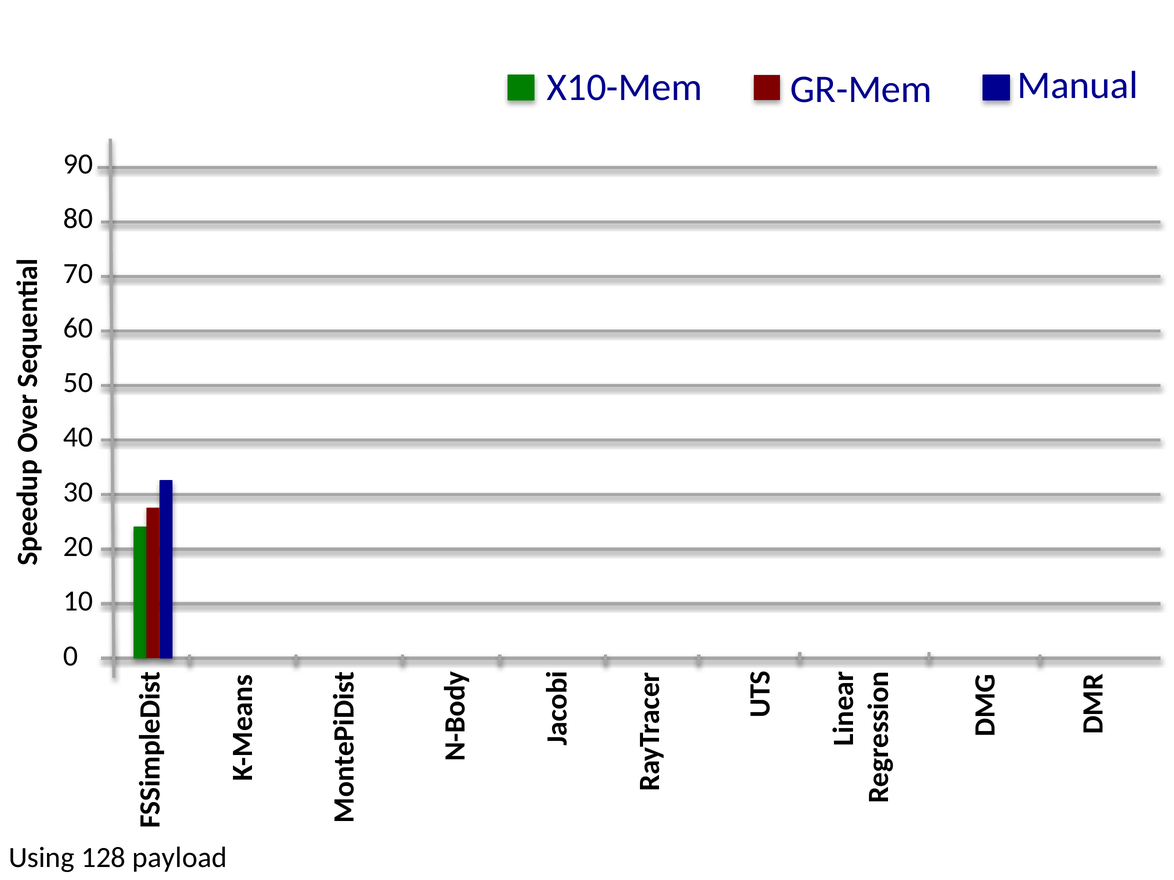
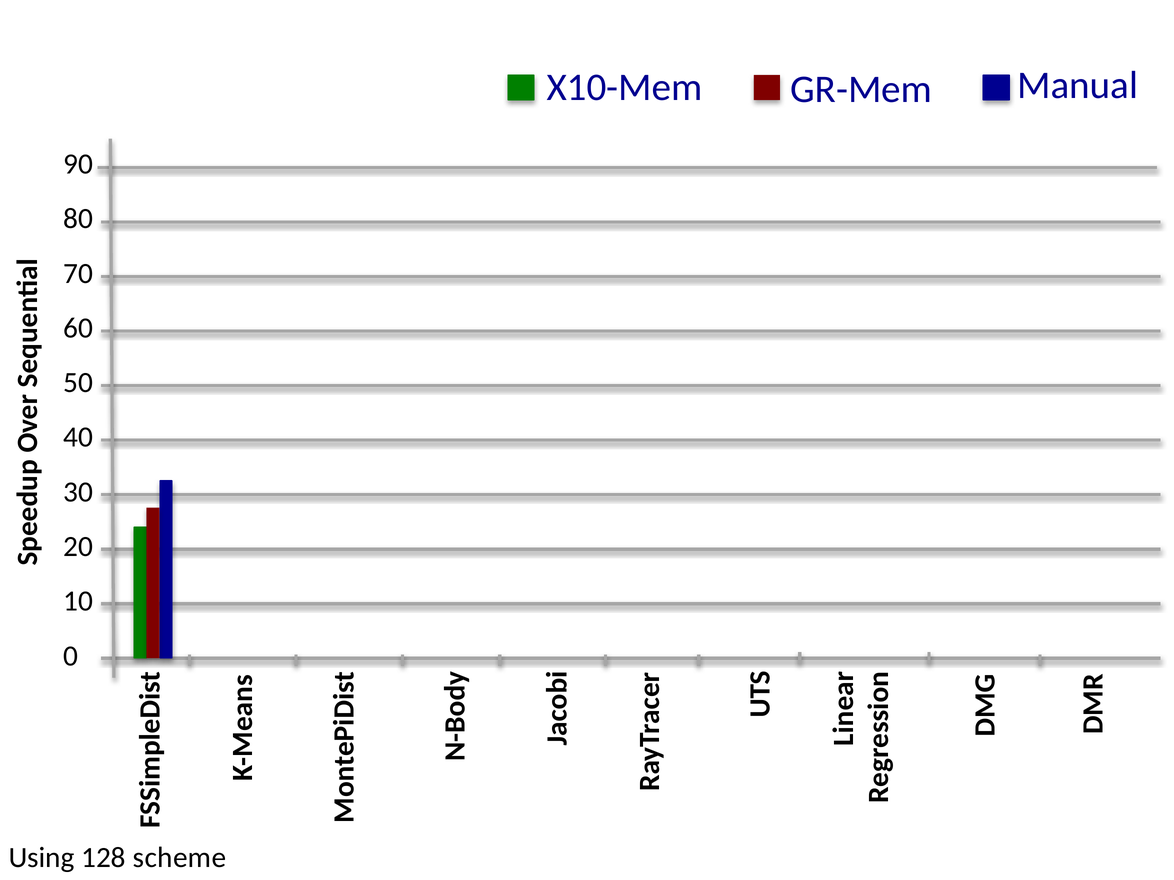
payload: payload -> scheme
